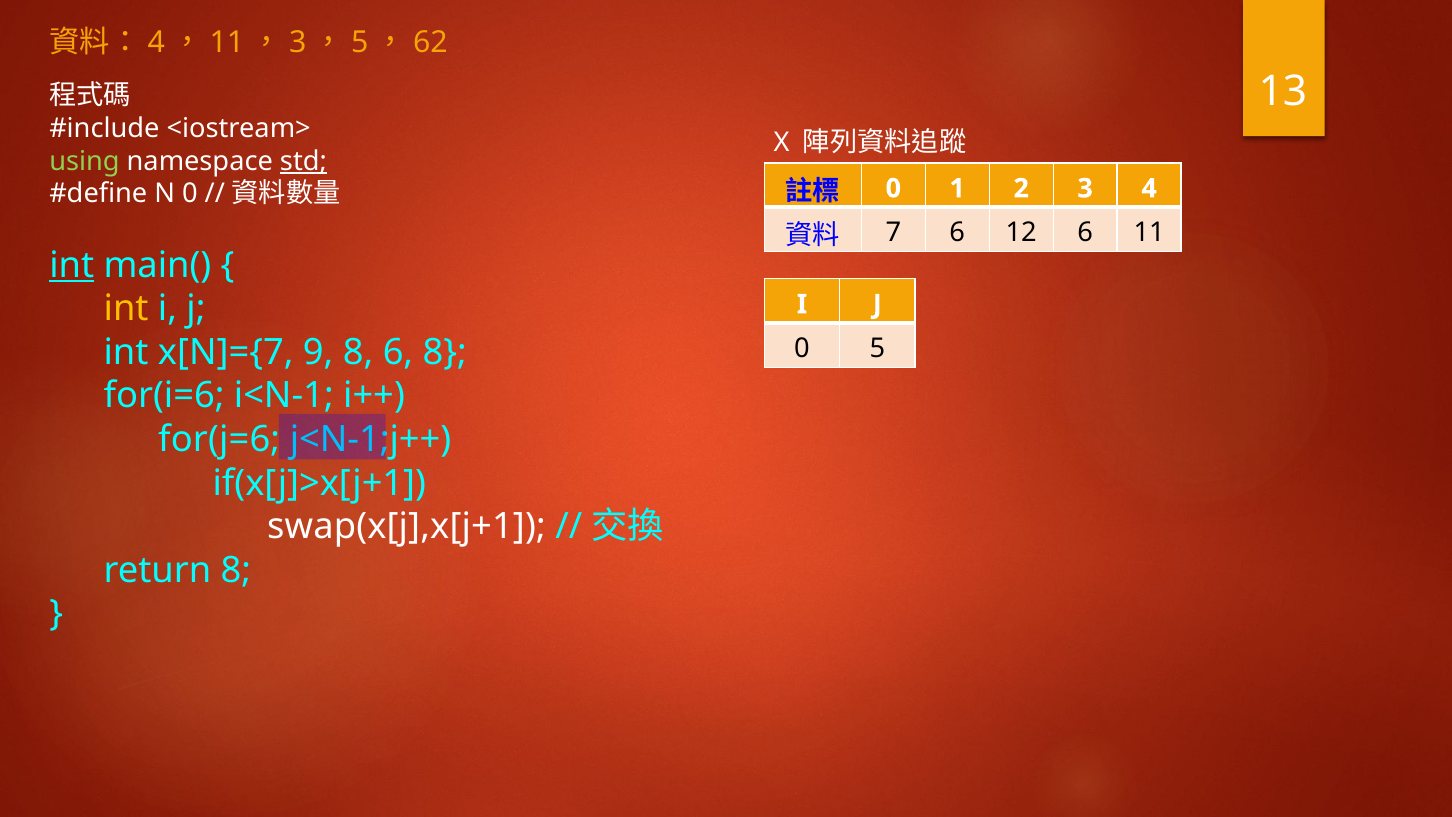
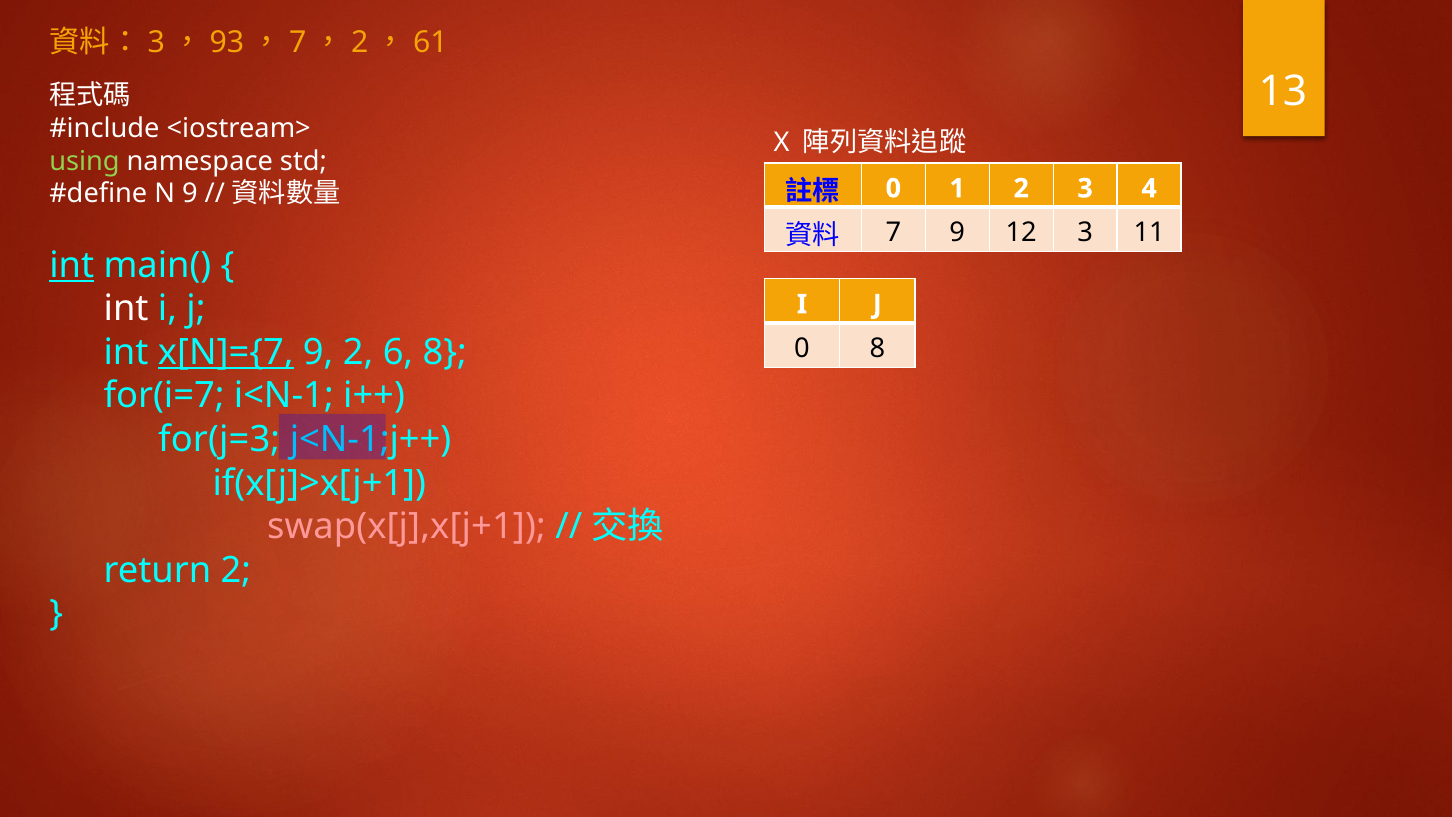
4 at (156, 42): 4 -> 3
11 at (227, 42): 11 -> 93
3 at (298, 42): 3 -> 7
5 at (360, 42): 5 -> 2
62: 62 -> 61
std underline: present -> none
N 0: 0 -> 9
7 6: 6 -> 9
12 6: 6 -> 3
int at (126, 309) colour: yellow -> white
0 5: 5 -> 8
x[N]={7 underline: none -> present
9 8: 8 -> 2
for(i=6: for(i=6 -> for(i=7
for(j=6: for(j=6 -> for(j=3
swap(x[j],x[j+1 colour: white -> pink
return 8: 8 -> 2
